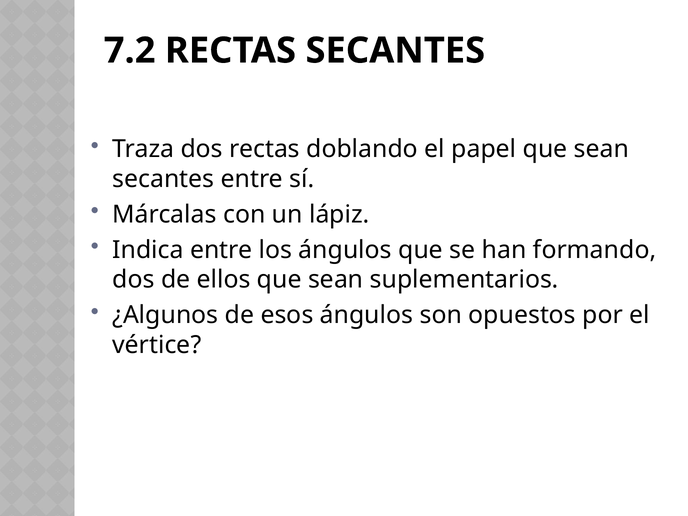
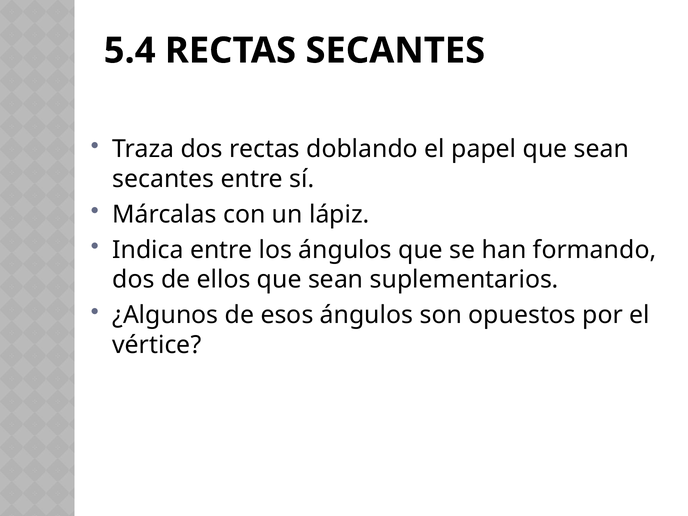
7.2: 7.2 -> 5.4
